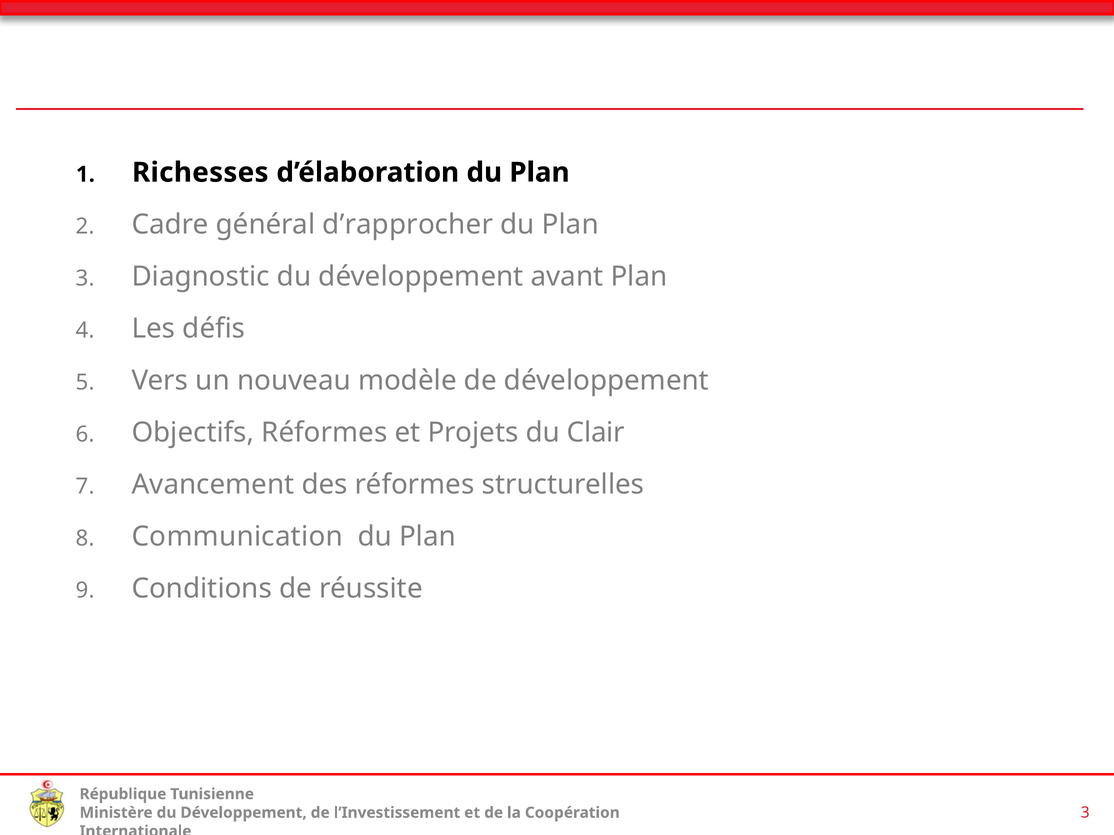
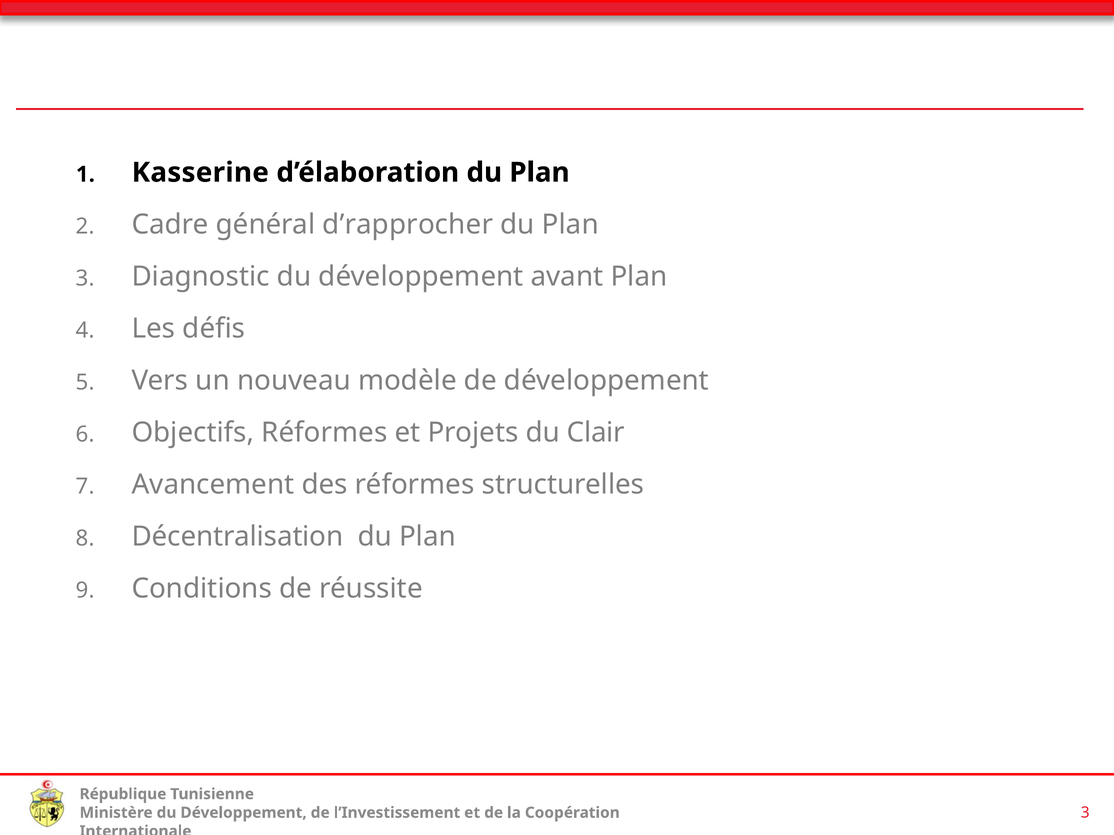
Richesses: Richesses -> Kasserine
Communication: Communication -> Décentralisation
